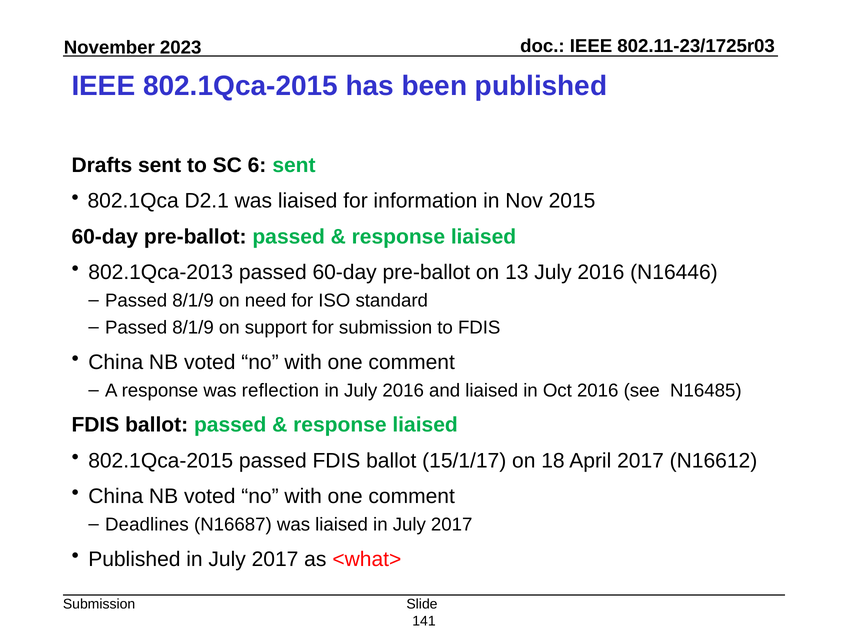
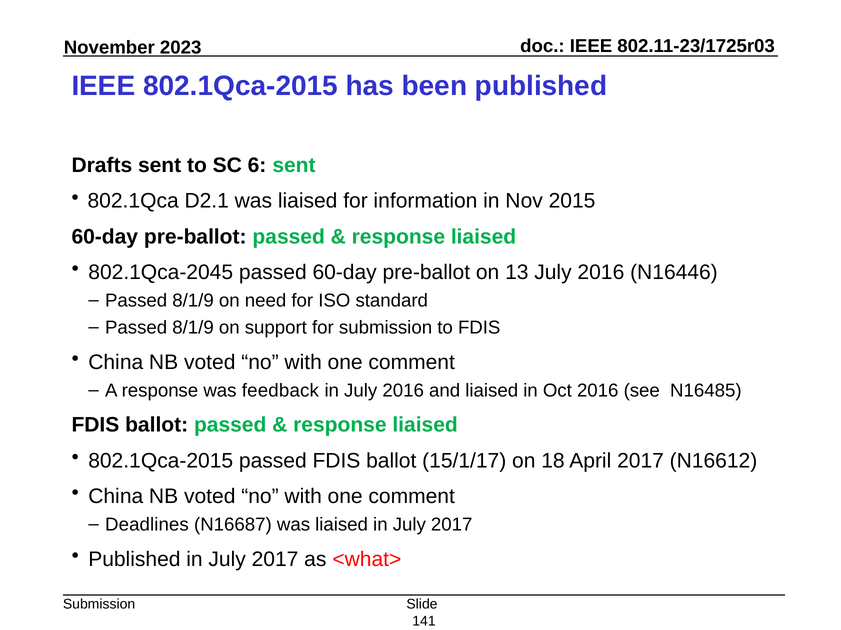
802.1Qca-2013: 802.1Qca-2013 -> 802.1Qca-2045
reflection: reflection -> feedback
